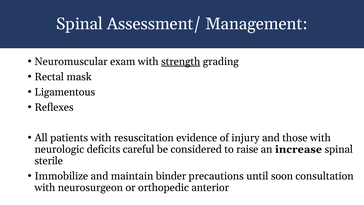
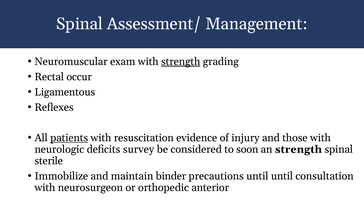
mask: mask -> occur
patients underline: none -> present
careful: careful -> survey
raise: raise -> soon
an increase: increase -> strength
until soon: soon -> until
